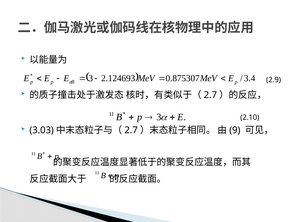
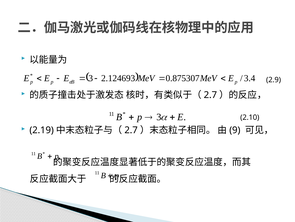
3.03: 3.03 -> 2.19
